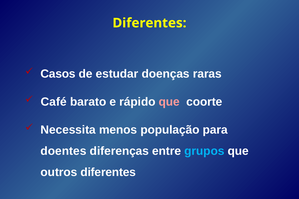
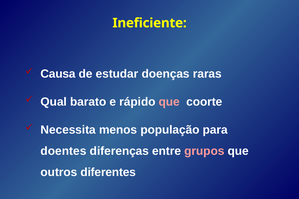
Diferentes at (149, 23): Diferentes -> Ineficiente
Casos: Casos -> Causa
Café: Café -> Qual
grupos colour: light blue -> pink
